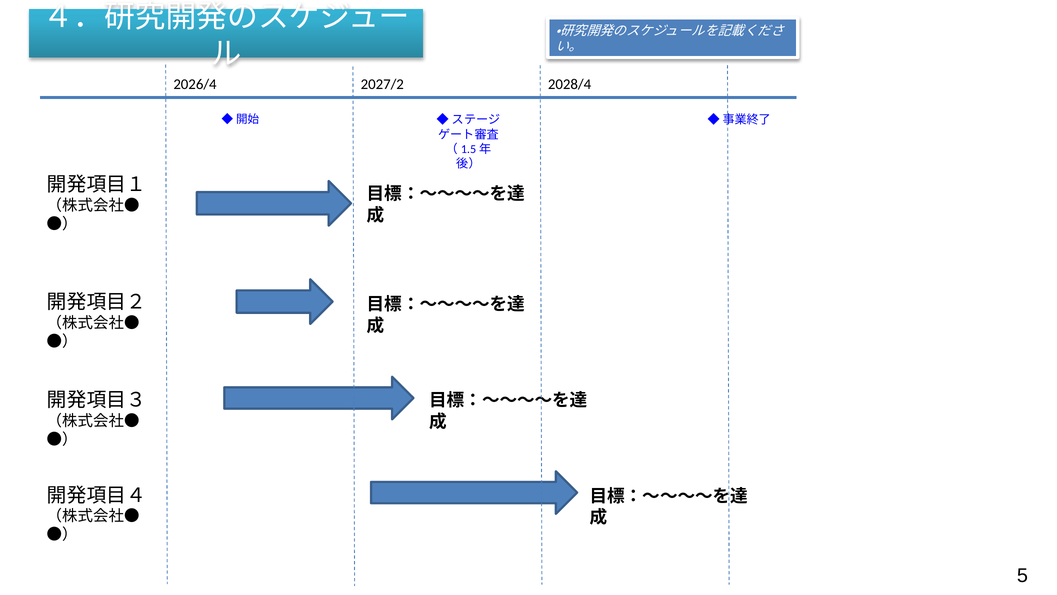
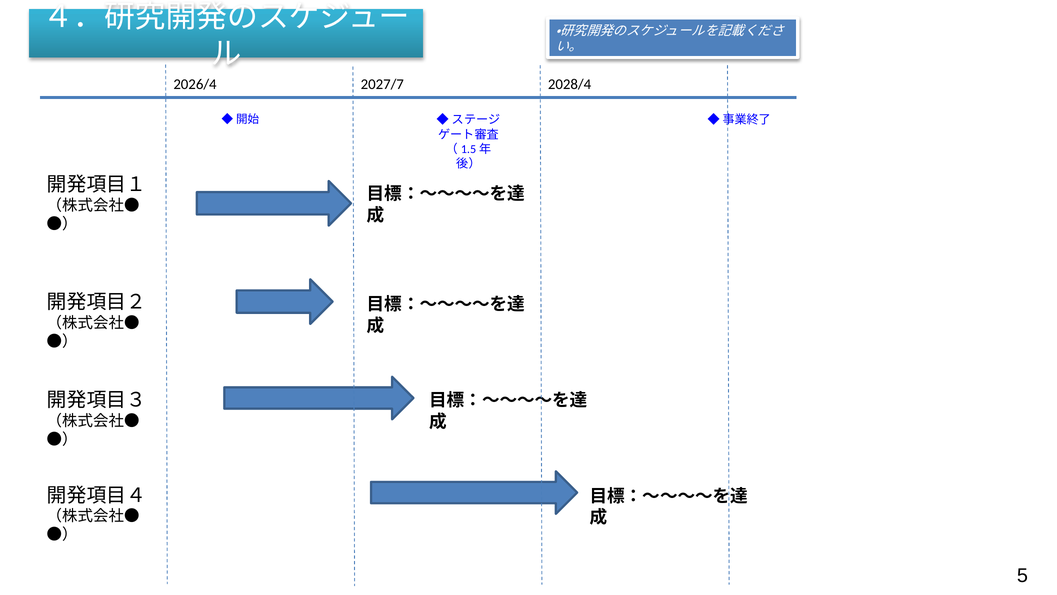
2027/2: 2027/2 -> 2027/7
